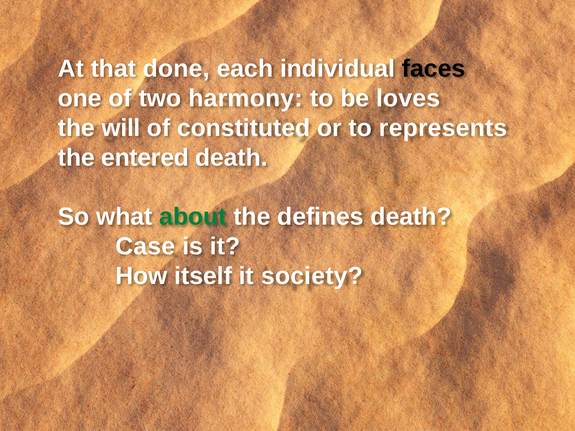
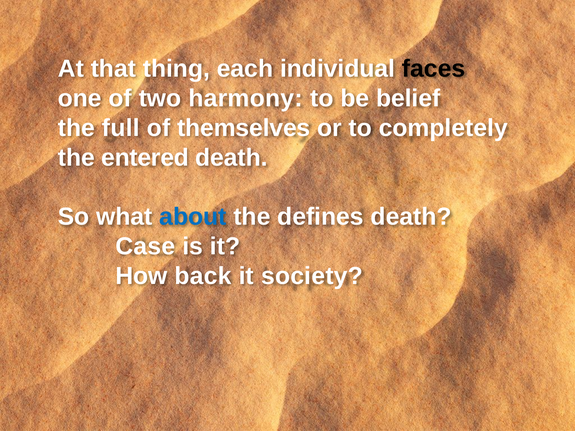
done: done -> thing
loves: loves -> belief
will: will -> full
constituted: constituted -> themselves
represents: represents -> completely
about colour: green -> blue
itself: itself -> back
